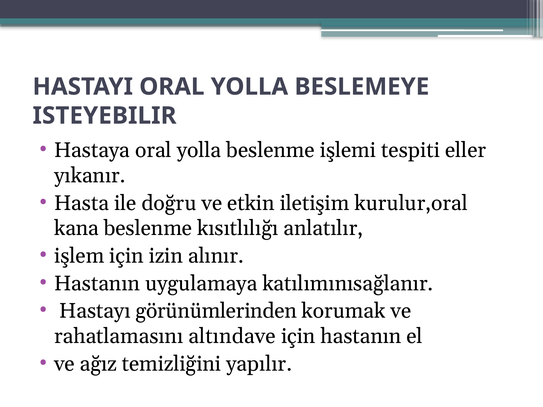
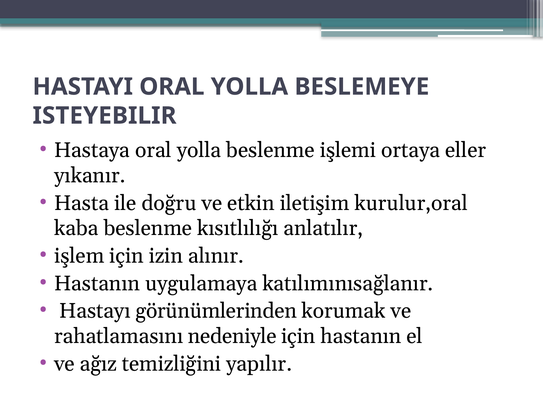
tespiti: tespiti -> ortaya
kana: kana -> kaba
altındave: altındave -> nedeniyle
